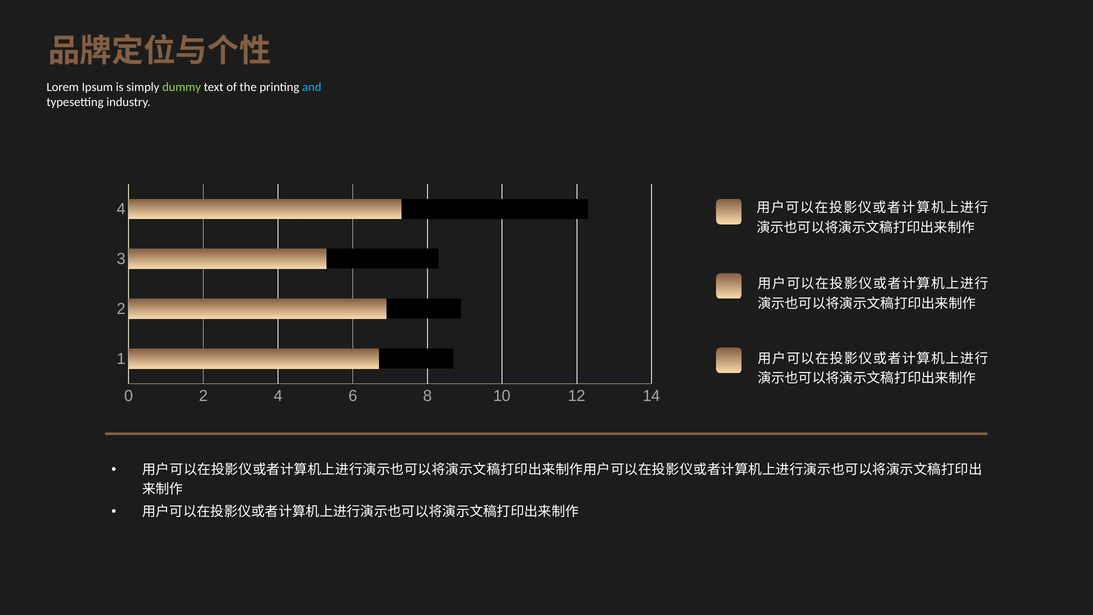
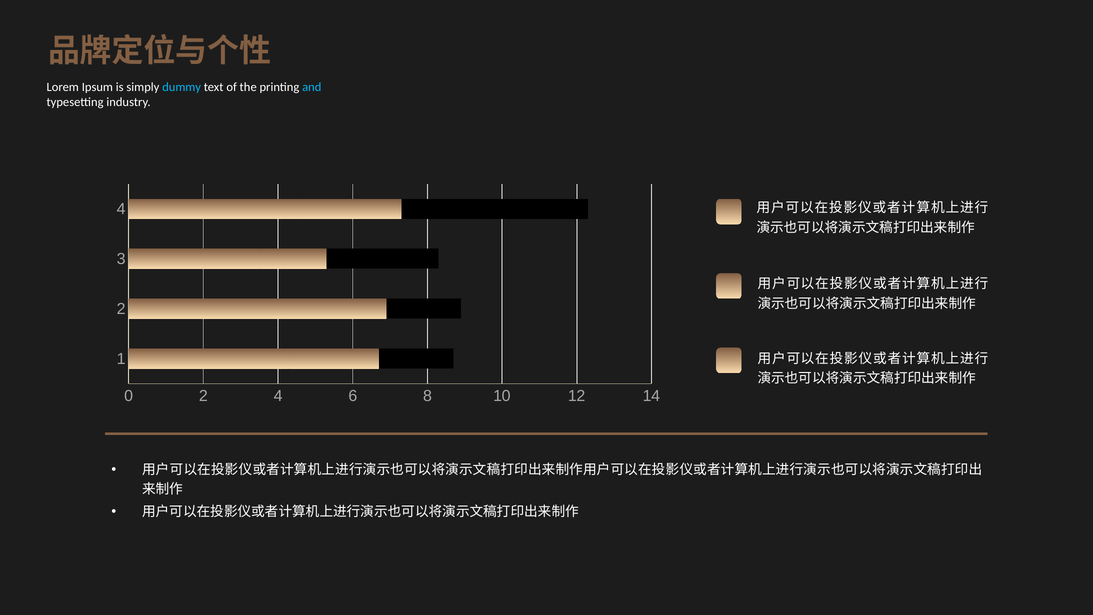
dummy colour: light green -> light blue
